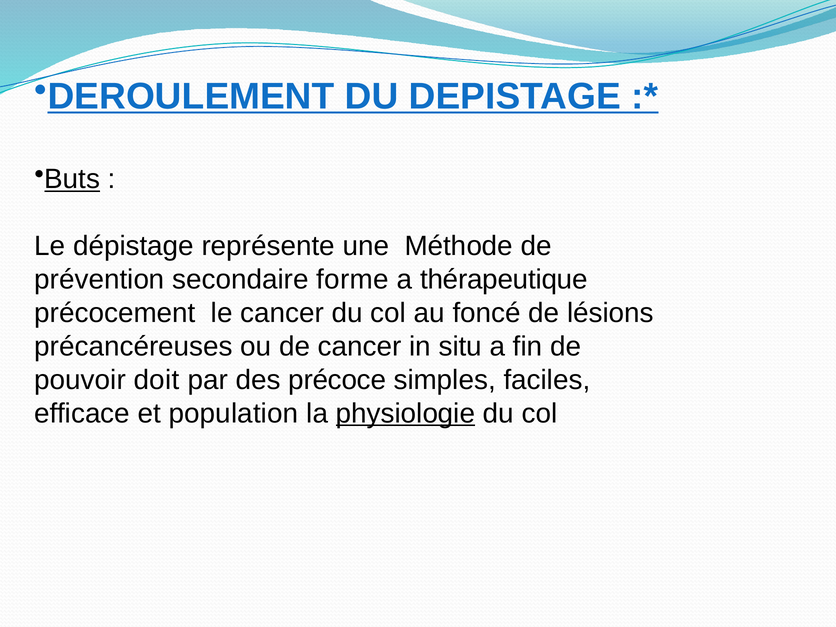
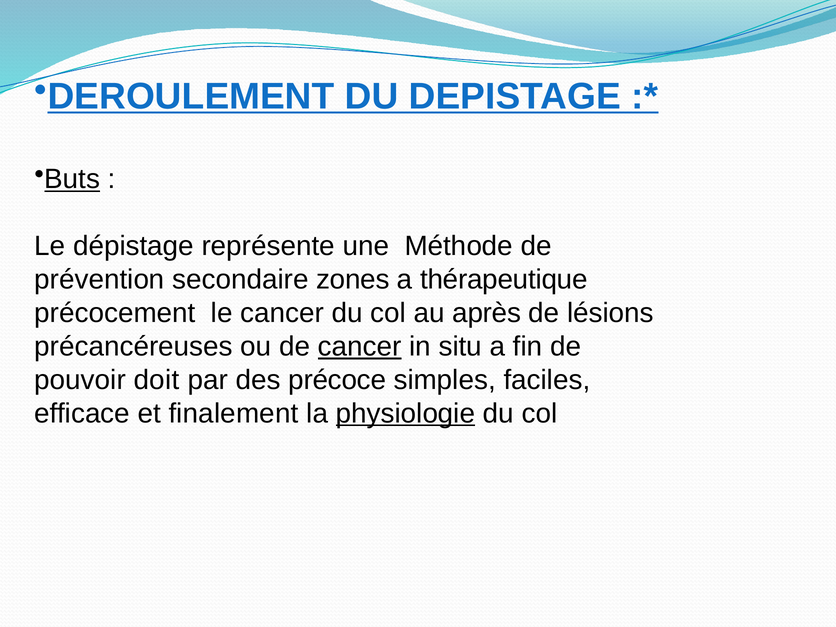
forme: forme -> zones
foncé: foncé -> après
cancer at (360, 346) underline: none -> present
population: population -> finalement
